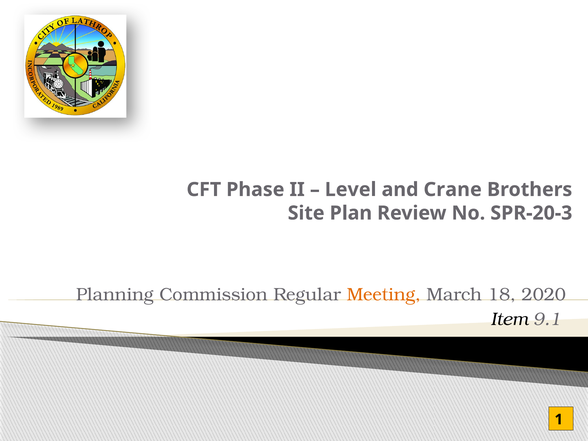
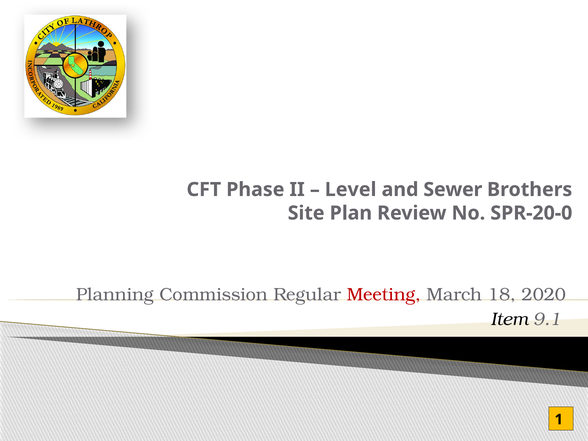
Crane: Crane -> Sewer
SPR-20-3: SPR-20-3 -> SPR-20-0
Meeting colour: orange -> red
